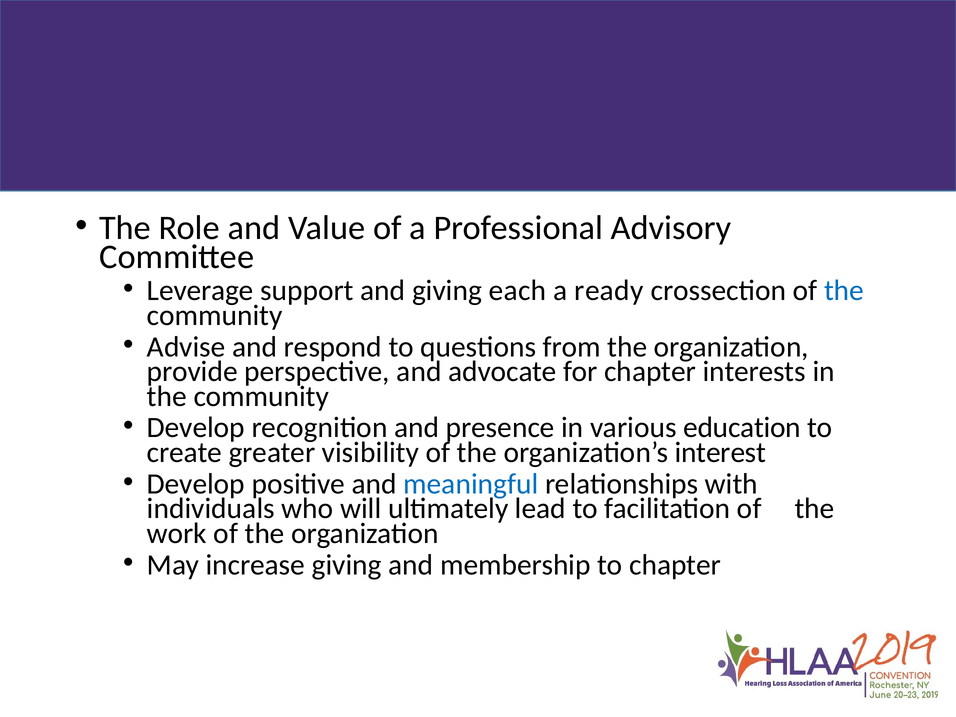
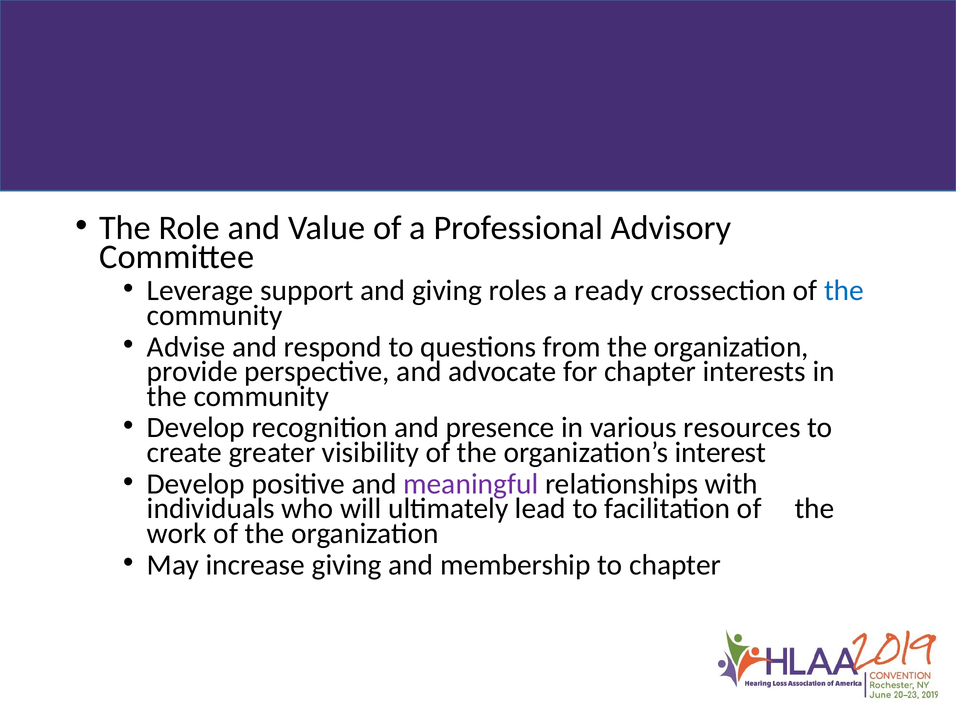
each: each -> roles
education: education -> resources
meaningful colour: blue -> purple
